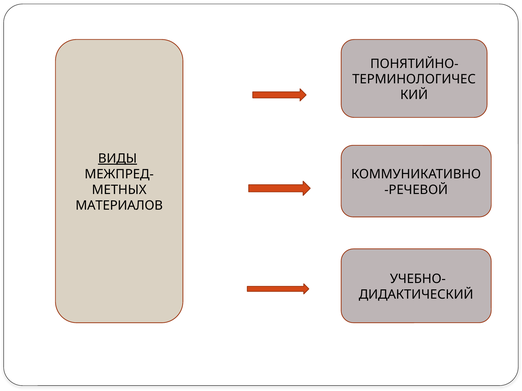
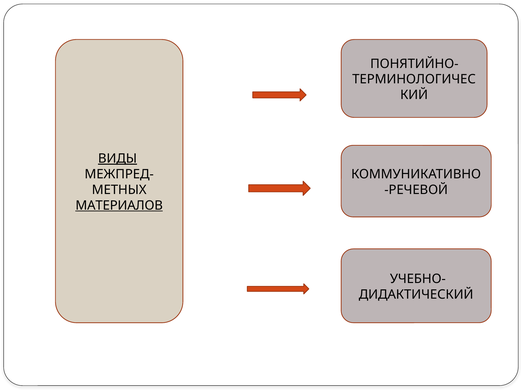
МАТЕРИАЛОВ underline: none -> present
